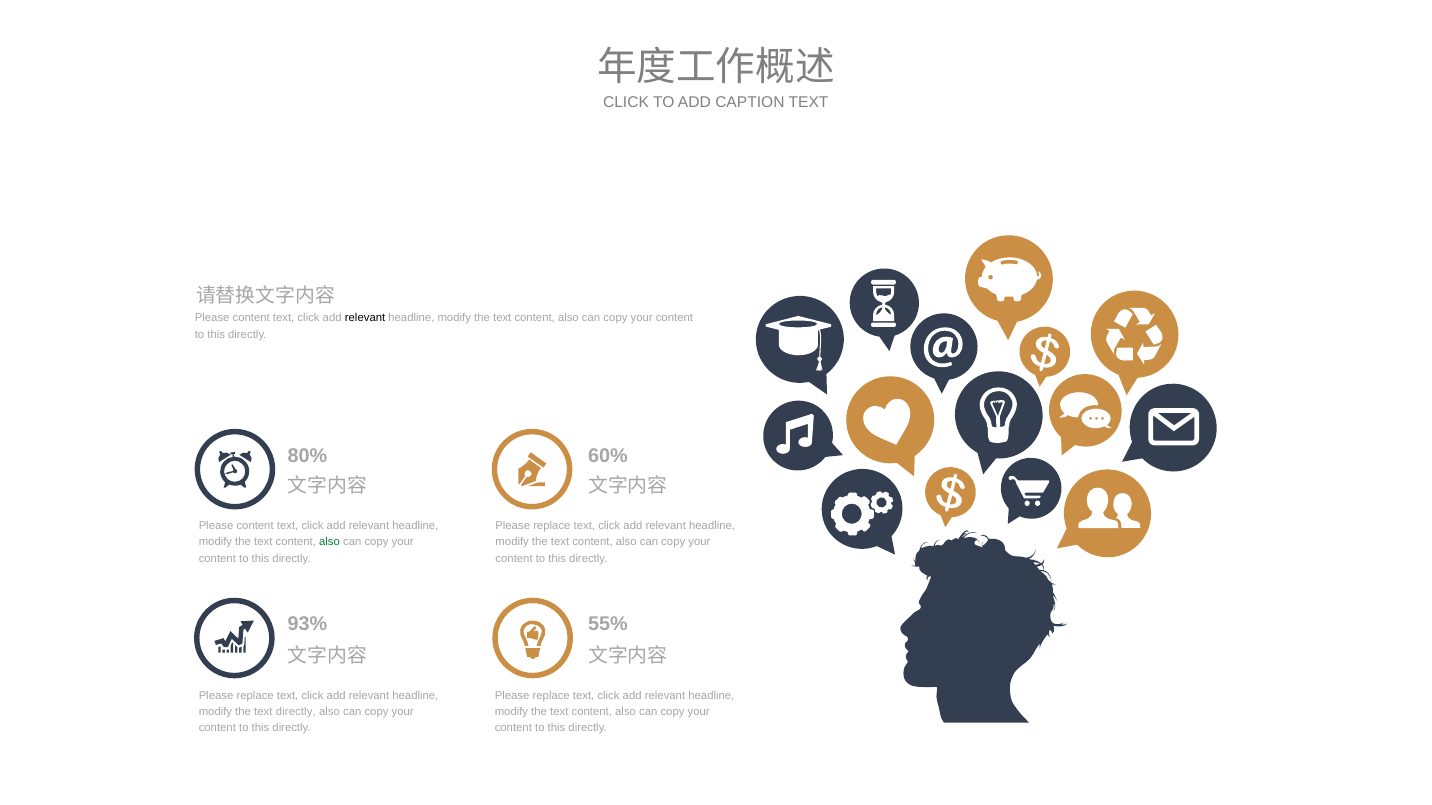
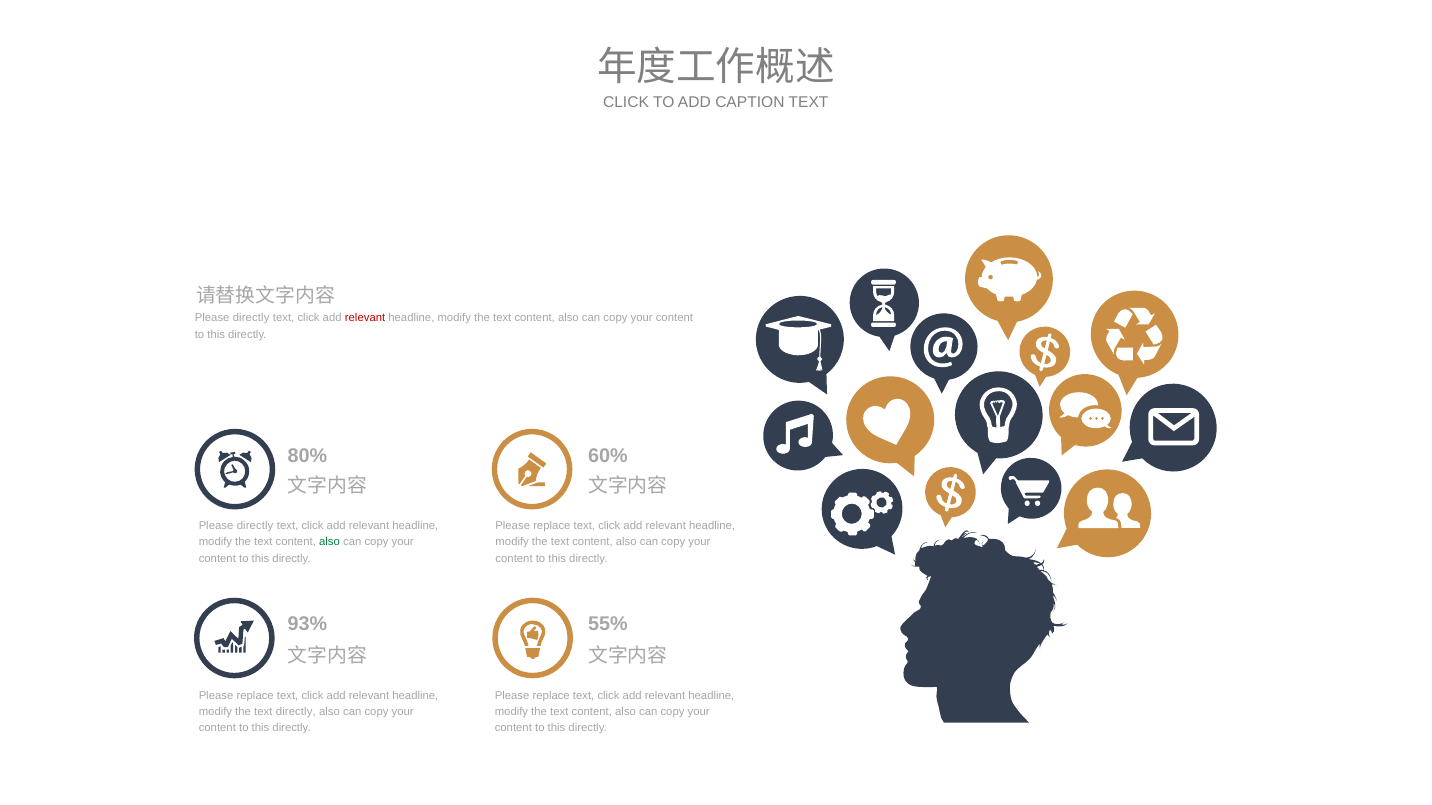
content at (251, 318): content -> directly
relevant at (365, 318) colour: black -> red
content at (255, 526): content -> directly
